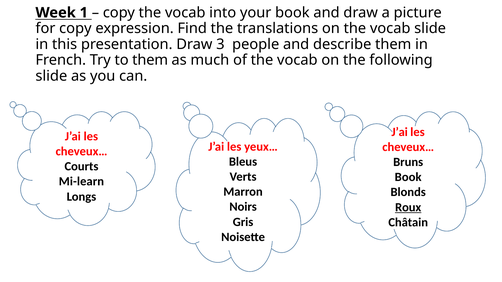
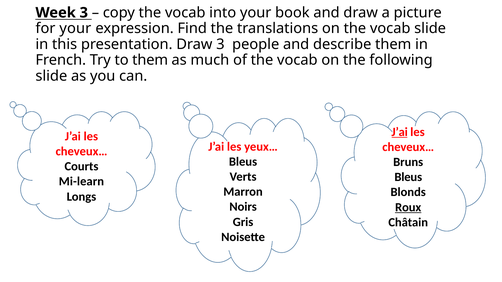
Week 1: 1 -> 3
for copy: copy -> your
J’ai at (400, 132) underline: none -> present
Book at (408, 177): Book -> Bleus
